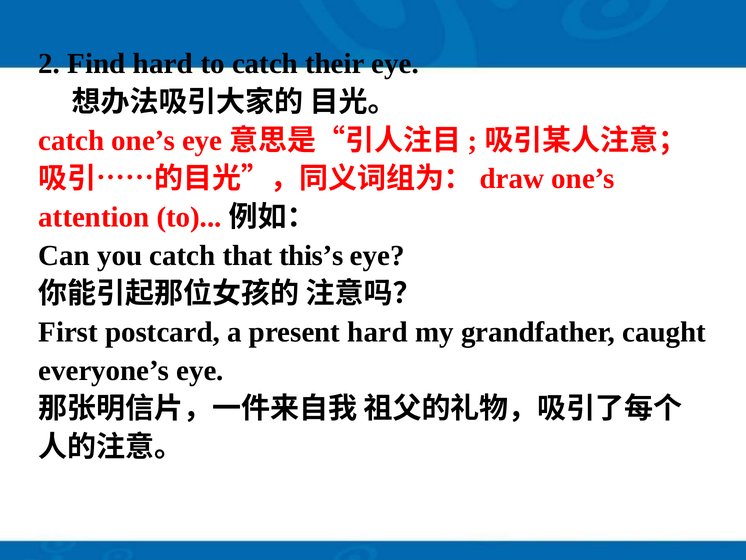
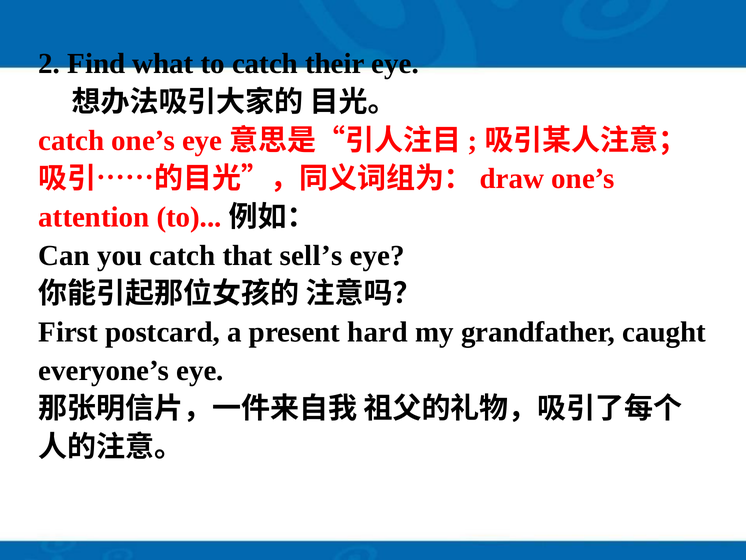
Find hard: hard -> what
this’s: this’s -> sell’s
